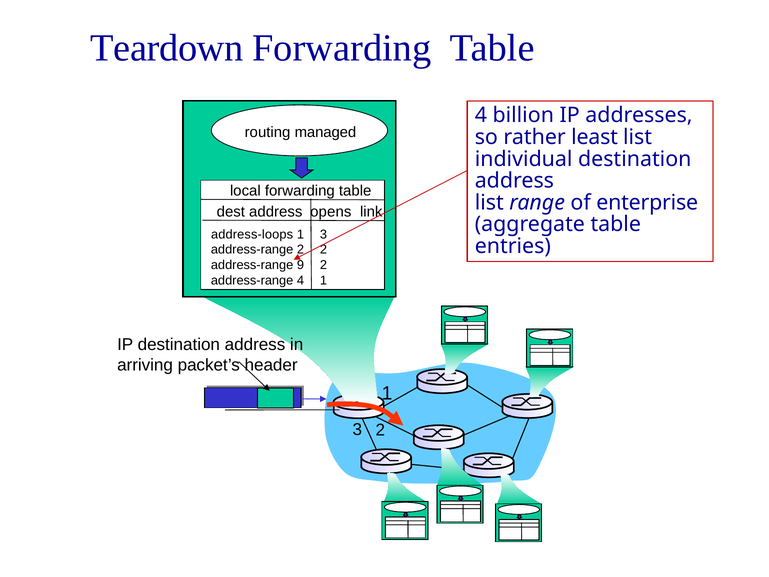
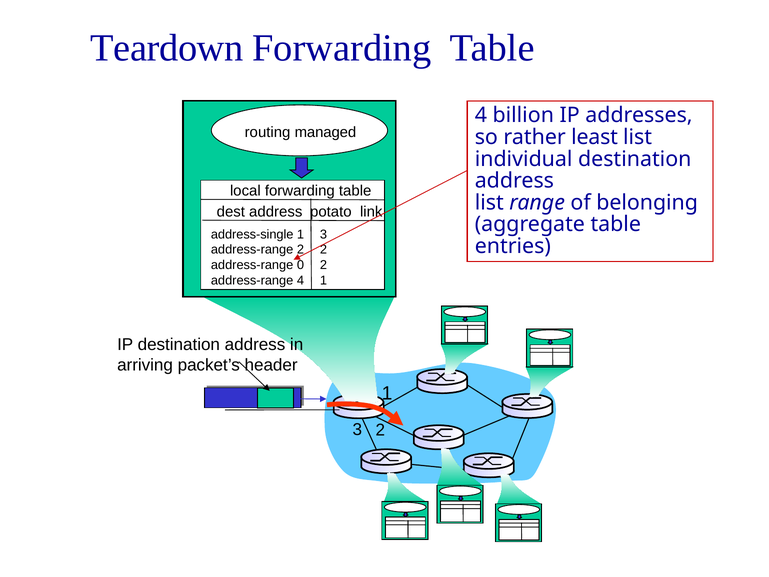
enterprise: enterprise -> belonging
opens: opens -> potato
address-loops: address-loops -> address-single
9: 9 -> 0
